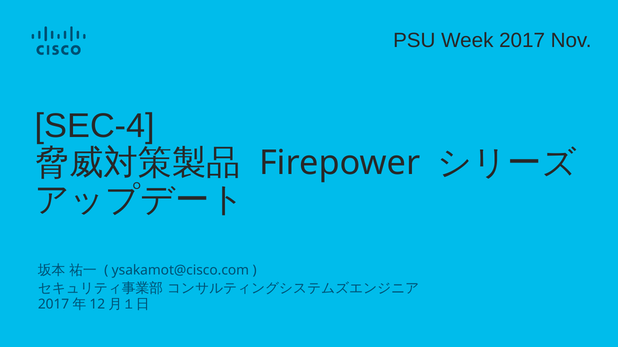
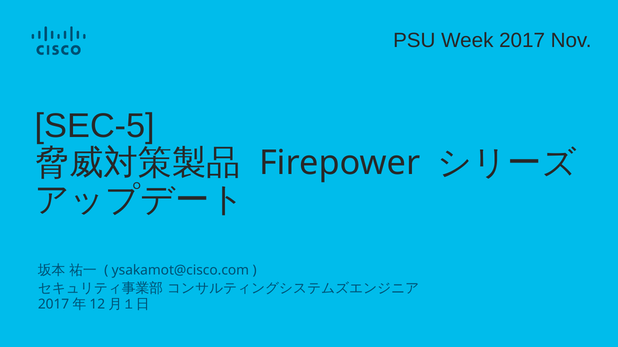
SEC-4: SEC-4 -> SEC-5
